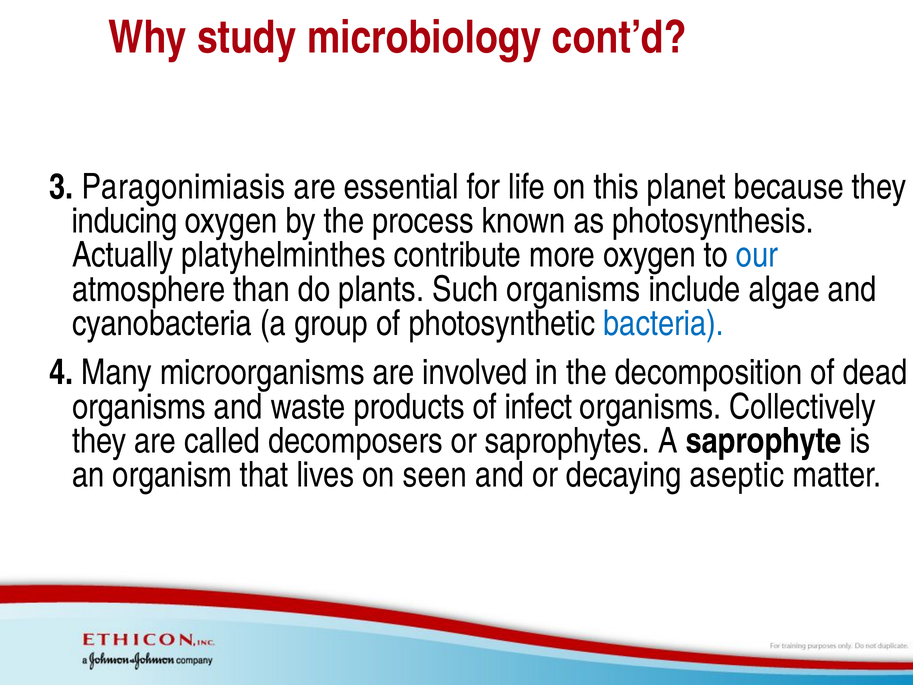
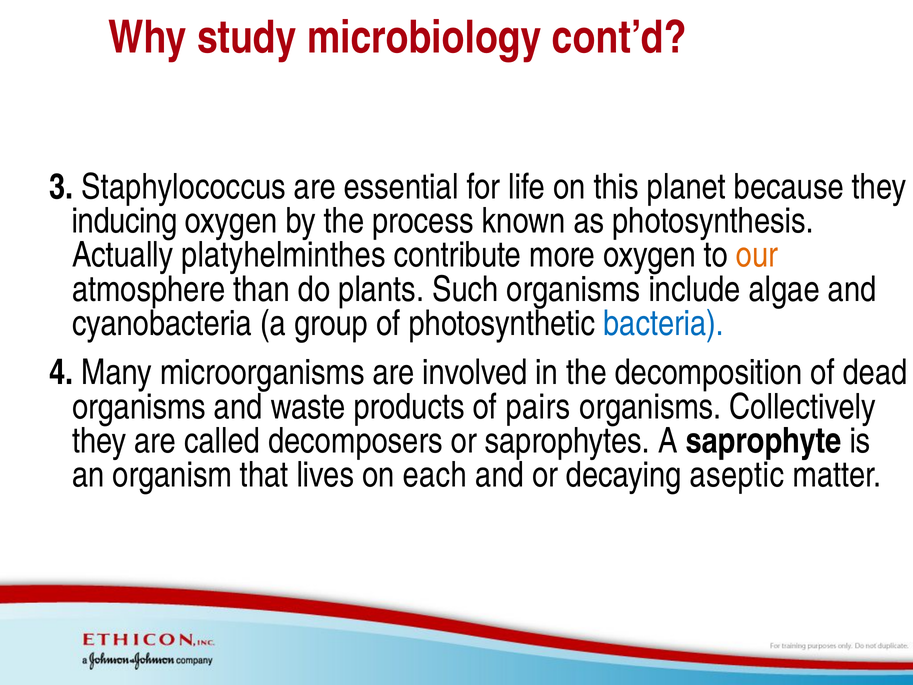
Paragonimiasis: Paragonimiasis -> Staphylococcus
our colour: blue -> orange
infect: infect -> pairs
seen: seen -> each
